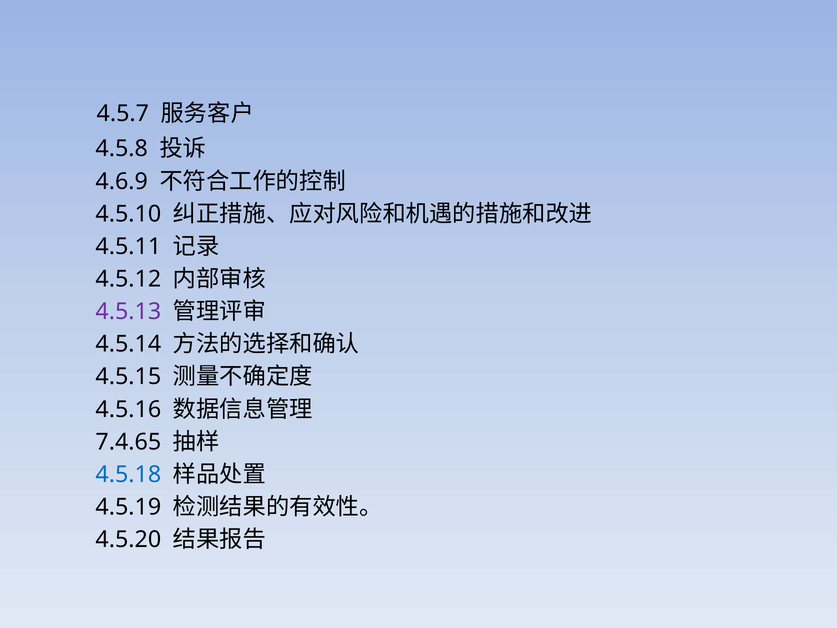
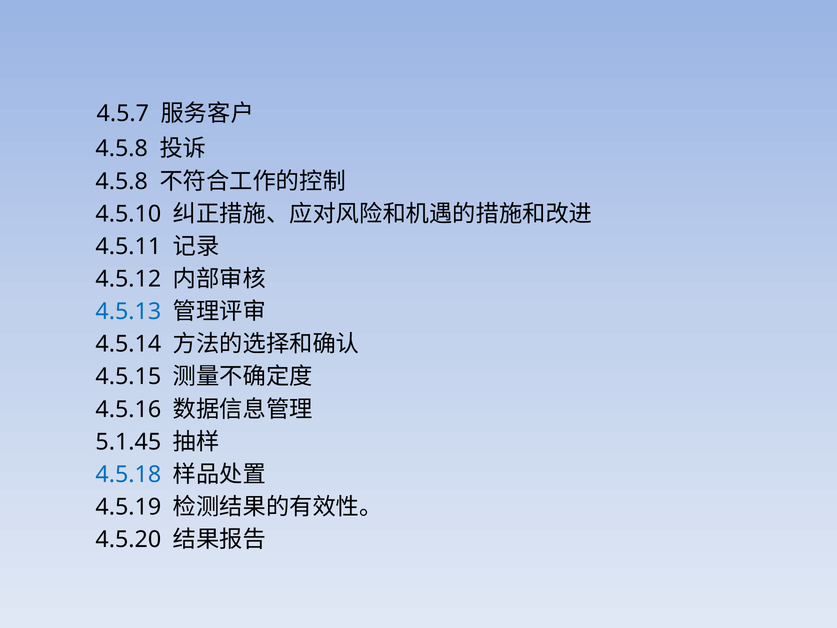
4.6.9 at (122, 181): 4.6.9 -> 4.5.8
4.5.13 colour: purple -> blue
7.4.65: 7.4.65 -> 5.1.45
